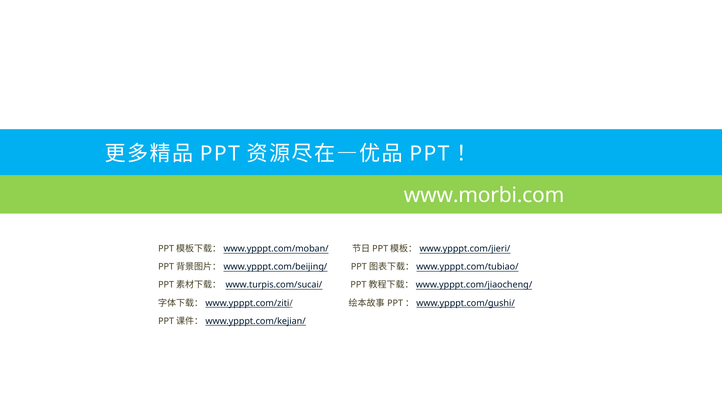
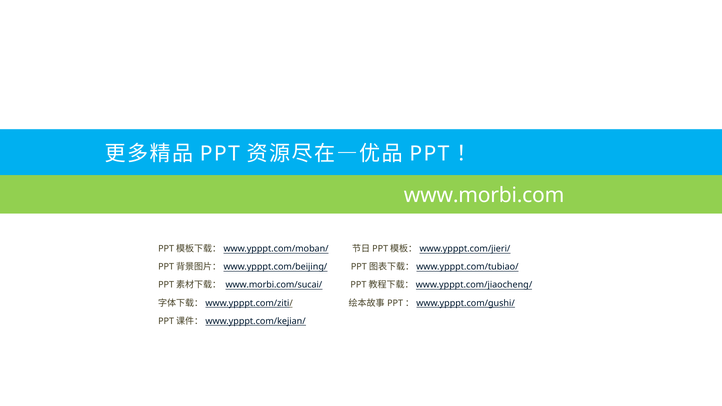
www.turpis.com/sucai/: www.turpis.com/sucai/ -> www.morbi.com/sucai/
